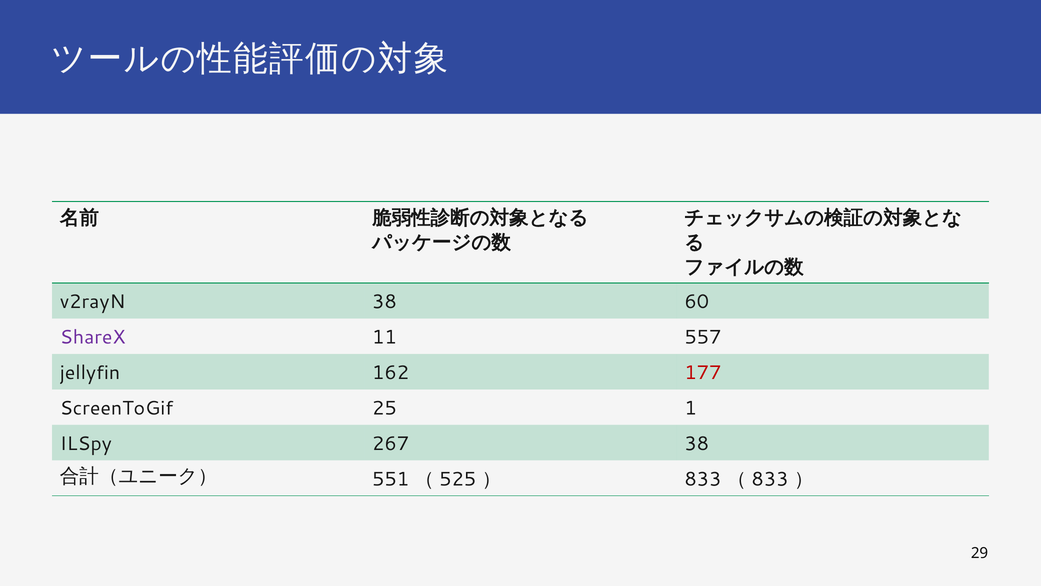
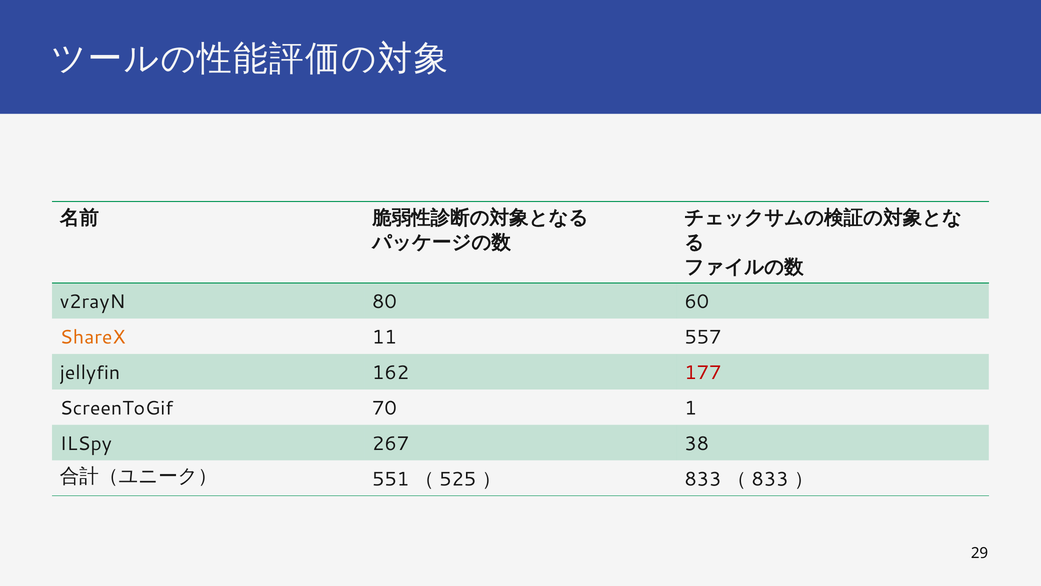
v2rayN 38: 38 -> 80
ShareX colour: purple -> orange
25: 25 -> 70
